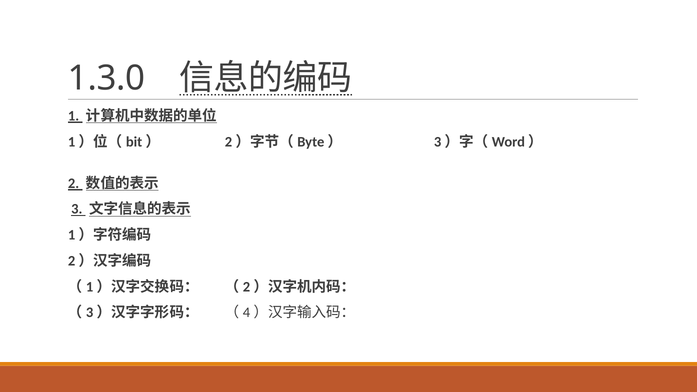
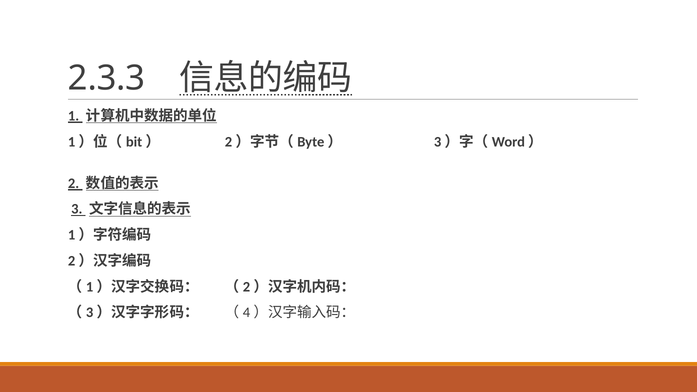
1.3.0: 1.3.0 -> 2.3.3
